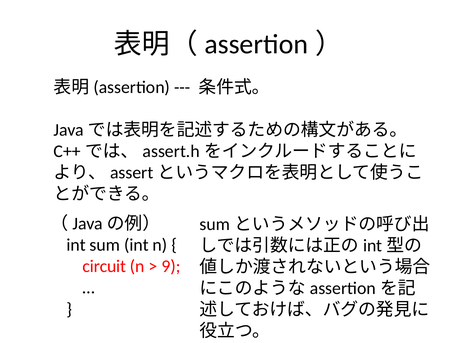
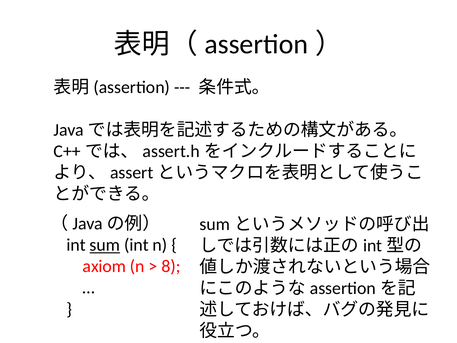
sum underline: none -> present
circuit: circuit -> axiom
9: 9 -> 8
